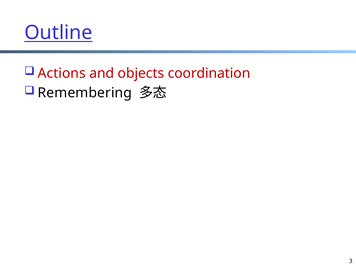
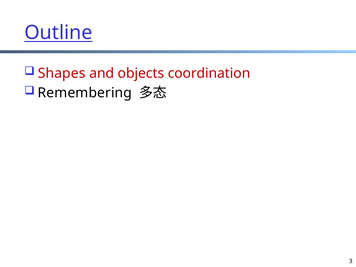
Actions: Actions -> Shapes
